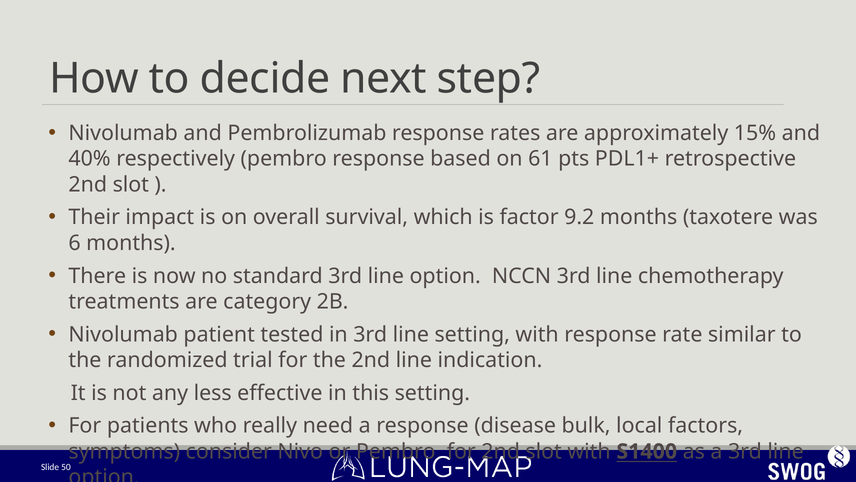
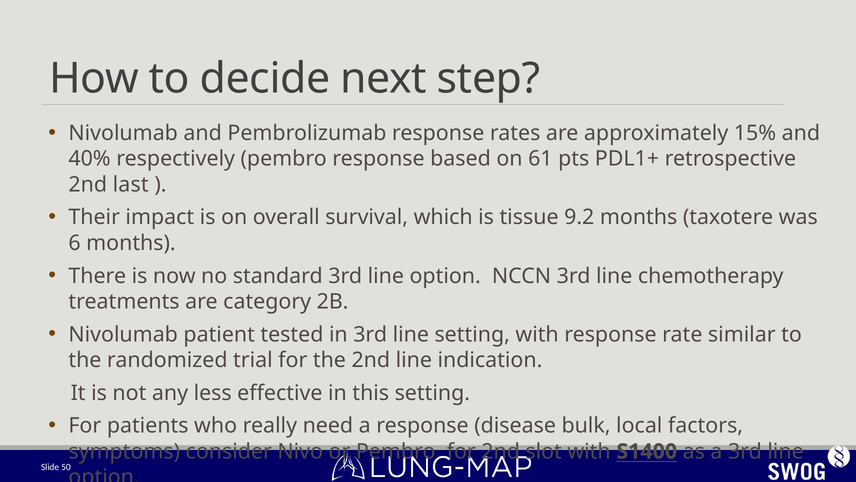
slot at (131, 184): slot -> last
factor: factor -> tissue
